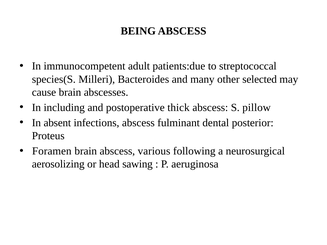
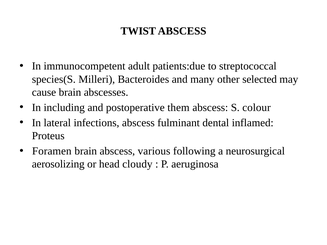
BEING: BEING -> TWIST
thick: thick -> them
pillow: pillow -> colour
absent: absent -> lateral
posterior: posterior -> inflamed
sawing: sawing -> cloudy
